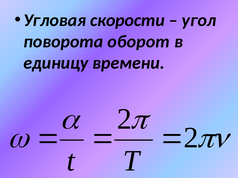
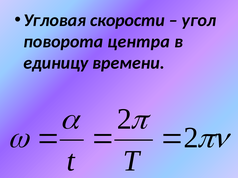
оборот: оборот -> центра
